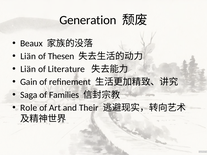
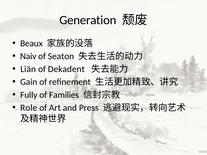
Liän at (28, 56): Liän -> Naiv
Thesen: Thesen -> Seaton
Literature: Literature -> Dekadent
Saga: Saga -> Fully
Their: Their -> Press
